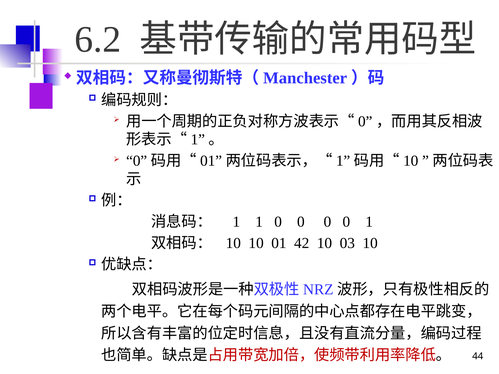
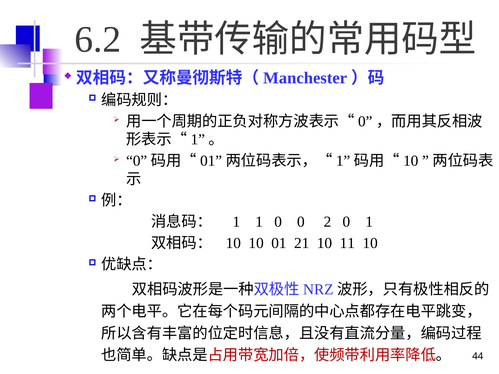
1 0 0 0: 0 -> 2
42: 42 -> 21
03: 03 -> 11
